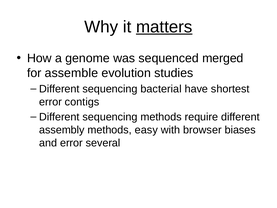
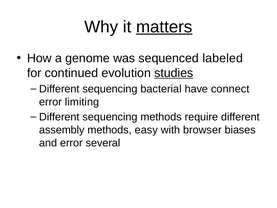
merged: merged -> labeled
assemble: assemble -> continued
studies underline: none -> present
shortest: shortest -> connect
contigs: contigs -> limiting
